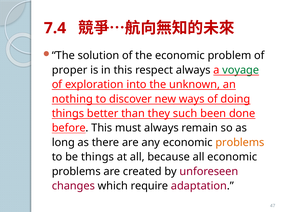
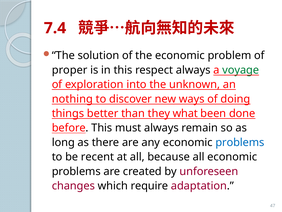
such: such -> what
problems at (240, 142) colour: orange -> blue
be things: things -> recent
